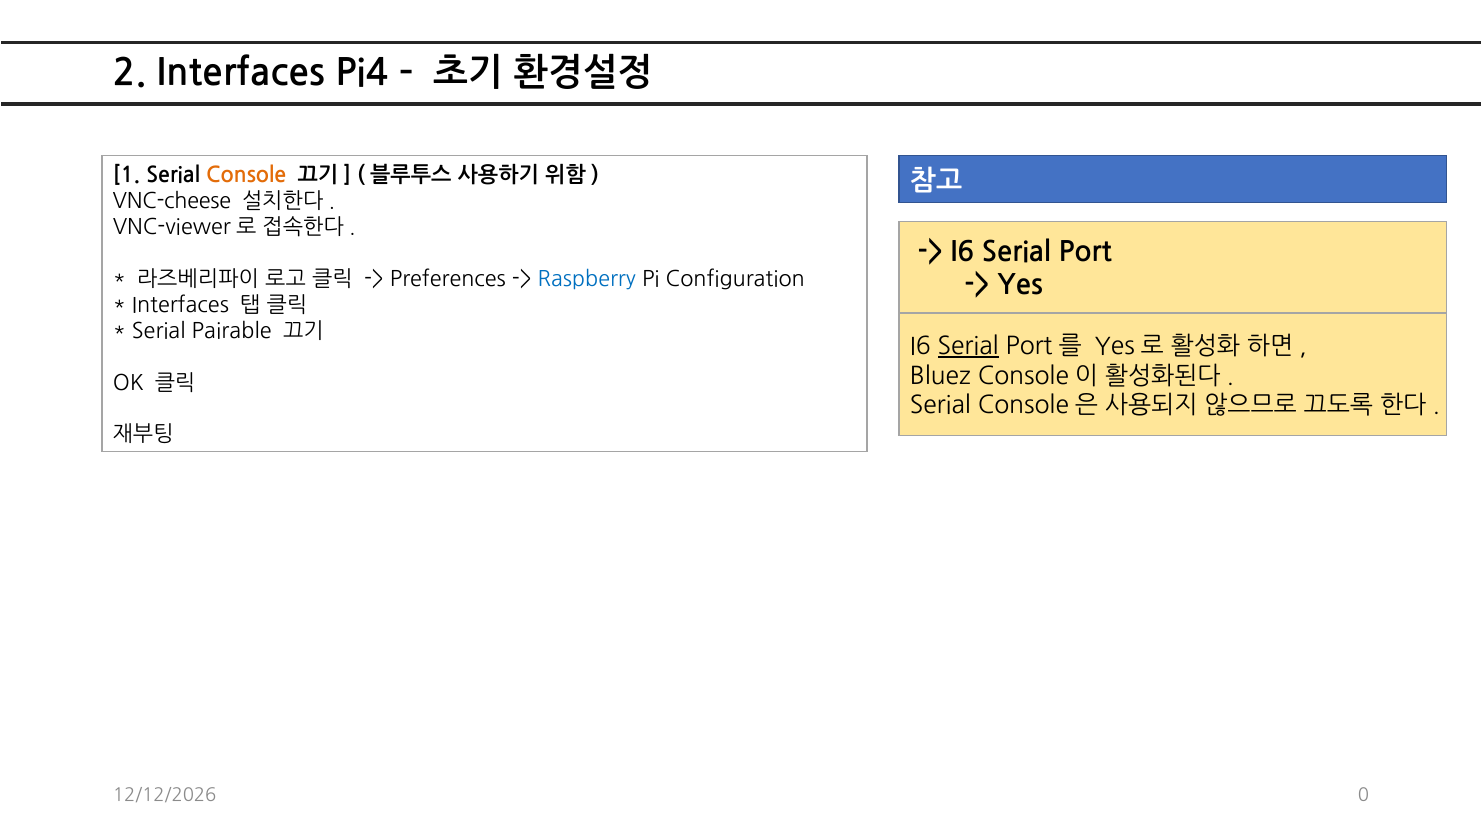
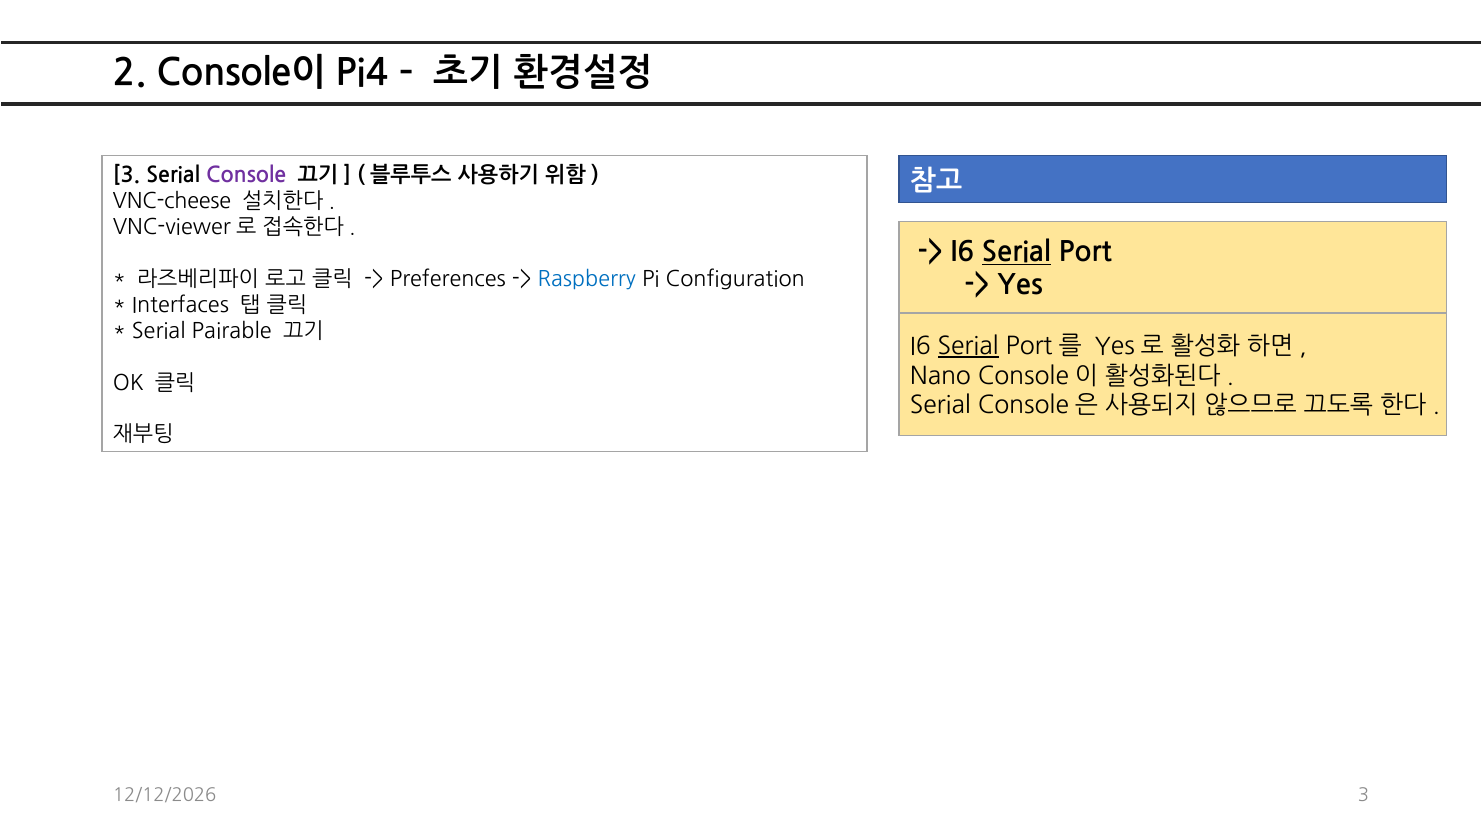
2 Interfaces: Interfaces -> Console이
1 at (127, 176): 1 -> 3
Console colour: orange -> purple
Serial at (1016, 253) underline: none -> present
Bluez: Bluez -> Nano
0 at (1363, 796): 0 -> 3
